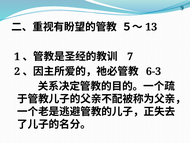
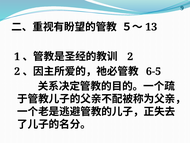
7 at (130, 56): 7 -> 2
6-3: 6-3 -> 6-5
